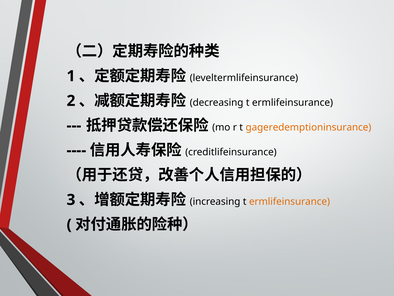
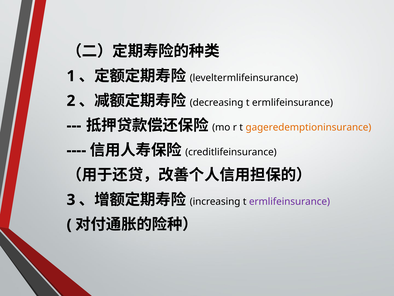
ermlifeinsurance at (289, 201) colour: orange -> purple
